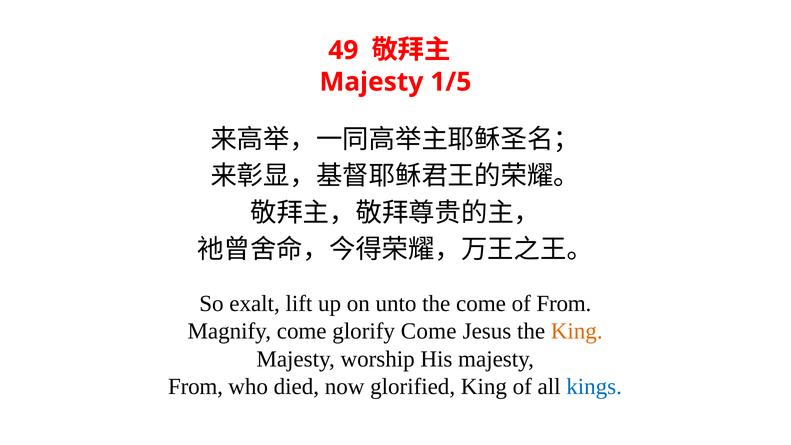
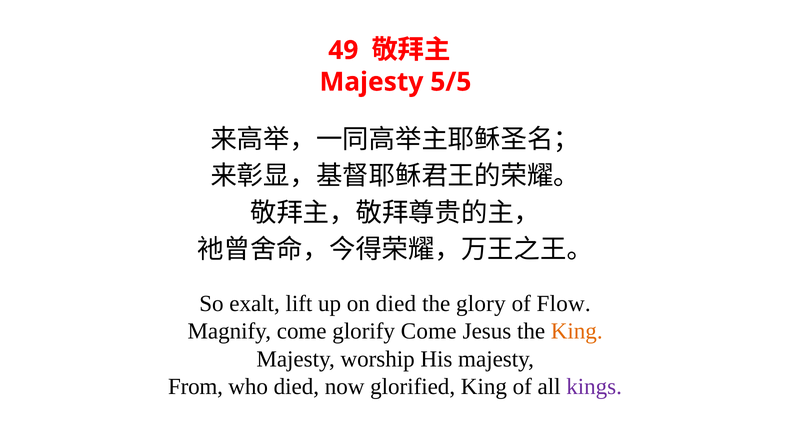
1/5: 1/5 -> 5/5
on unto: unto -> died
the come: come -> glory
of From: From -> Flow
kings colour: blue -> purple
